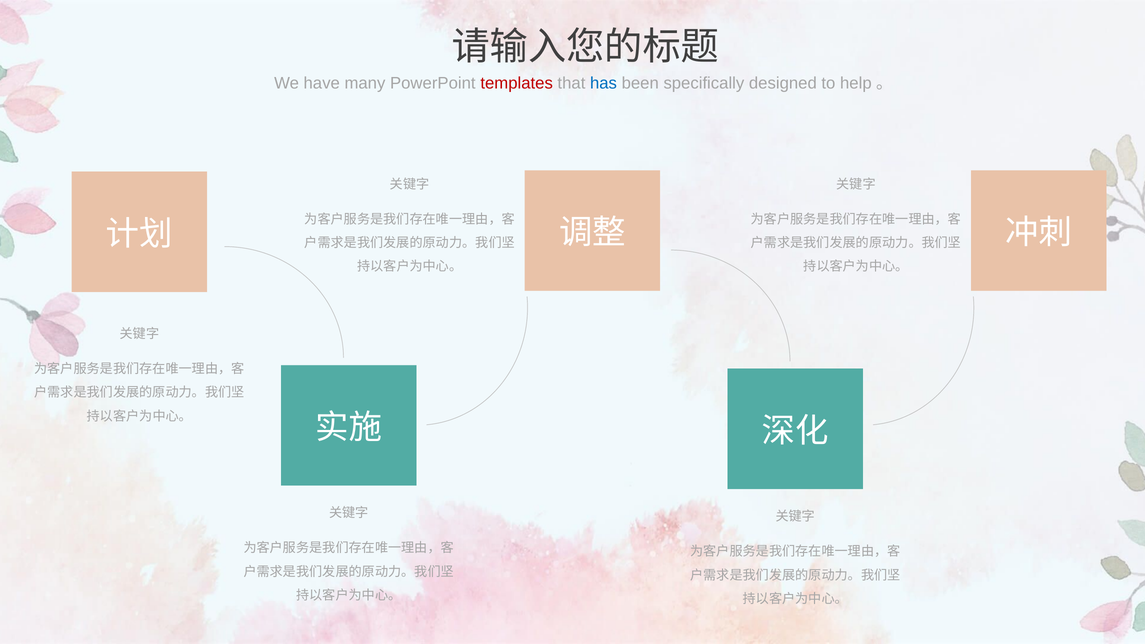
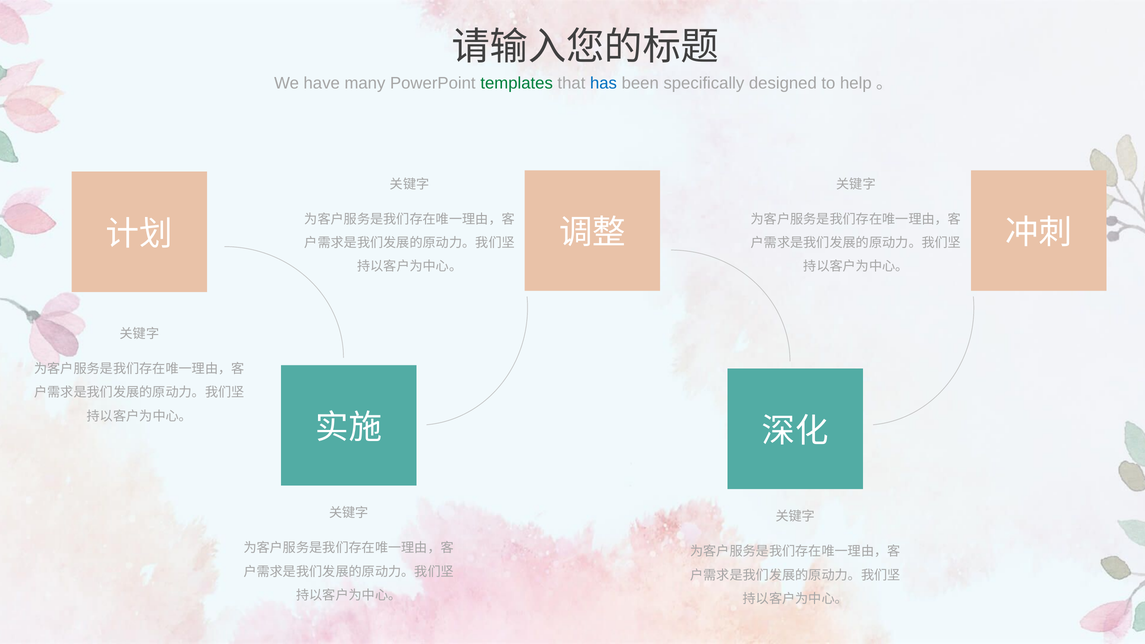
templates colour: red -> green
